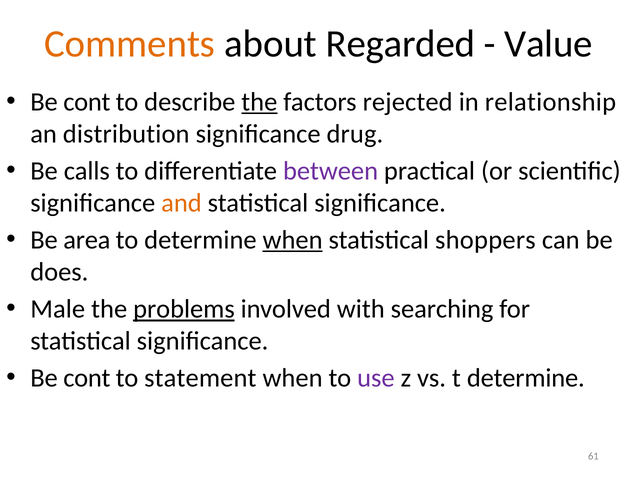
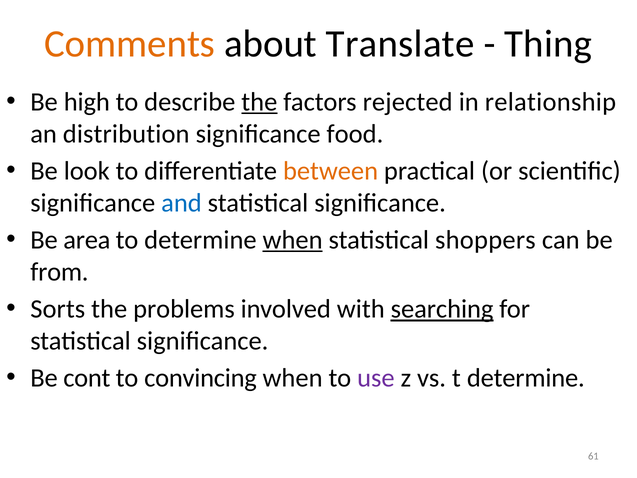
Regarded: Regarded -> Translate
Value: Value -> Thing
cont at (87, 102): cont -> high
drug: drug -> food
calls: calls -> look
between colour: purple -> orange
and colour: orange -> blue
does: does -> from
Male: Male -> Sorts
problems underline: present -> none
searching underline: none -> present
statement: statement -> convincing
